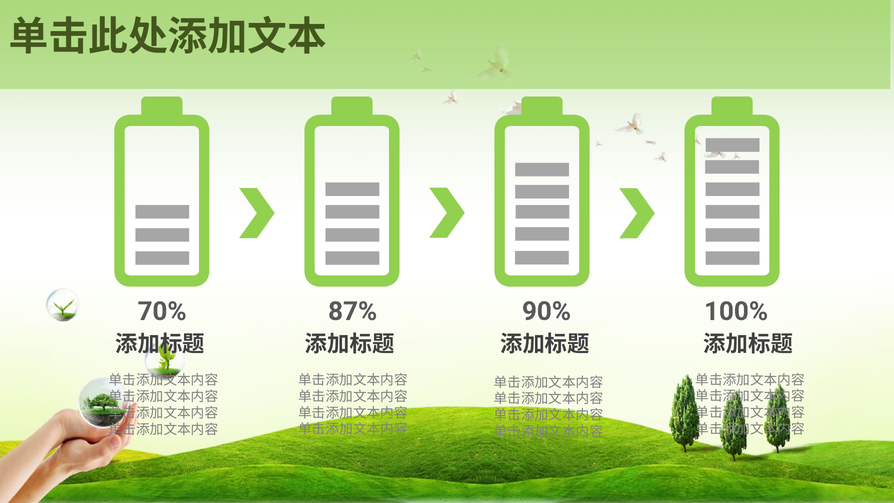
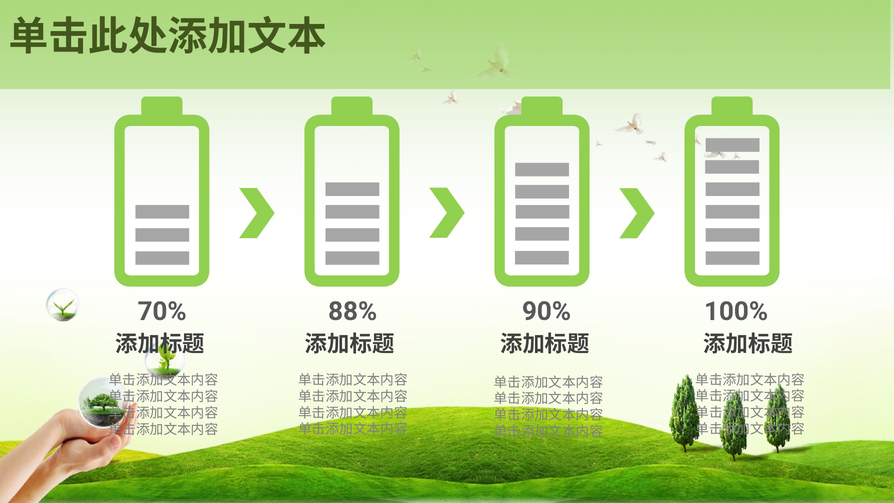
87%: 87% -> 88%
